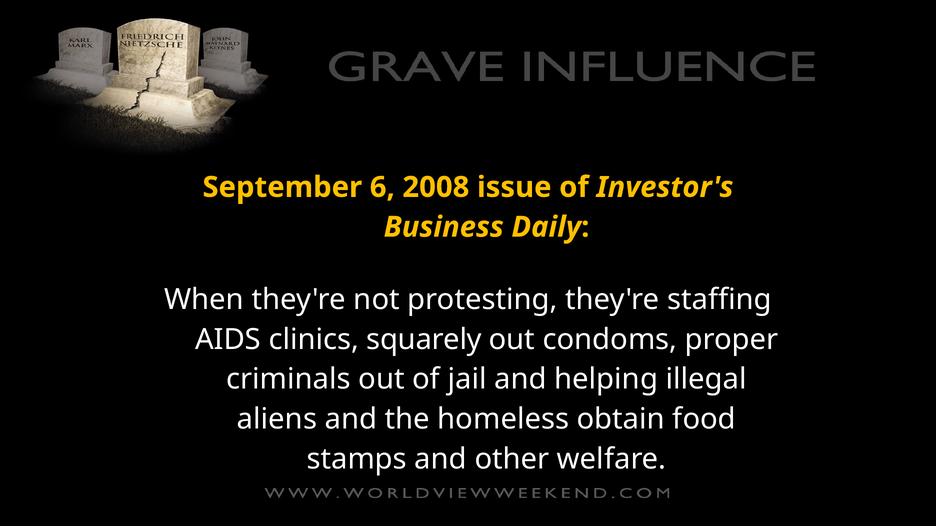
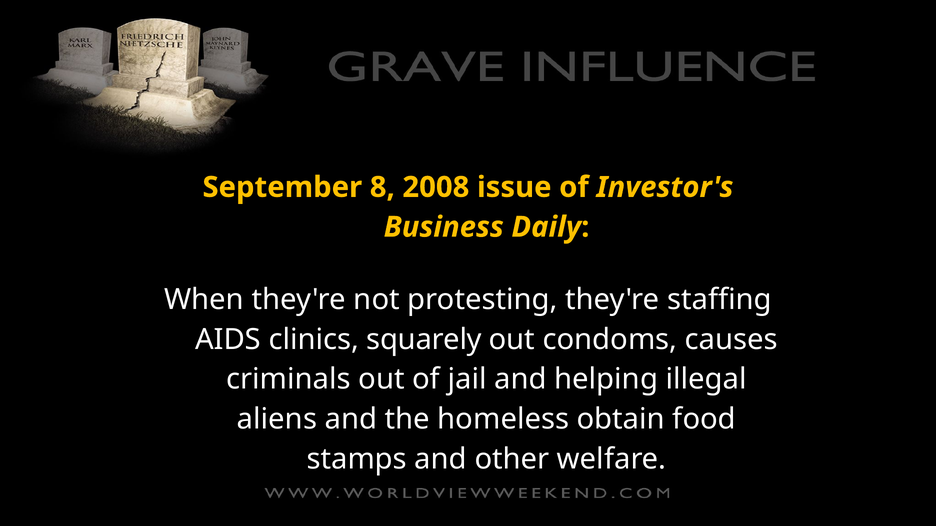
6: 6 -> 8
proper: proper -> causes
